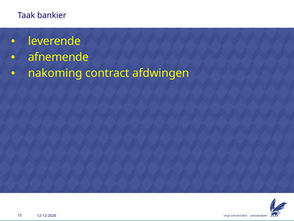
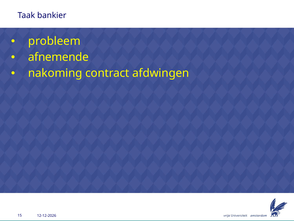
leverende: leverende -> probleem
